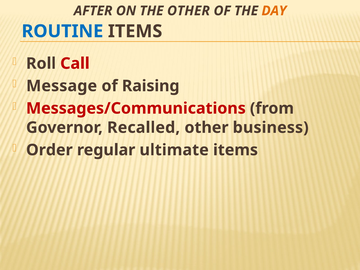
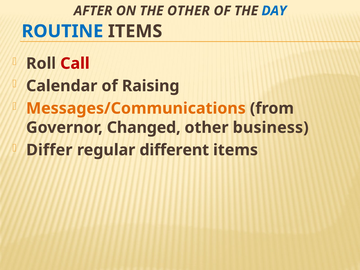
DAY colour: orange -> blue
Message: Message -> Calendar
Messages/Communications colour: red -> orange
Recalled: Recalled -> Changed
Order: Order -> Differ
ultimate: ultimate -> different
